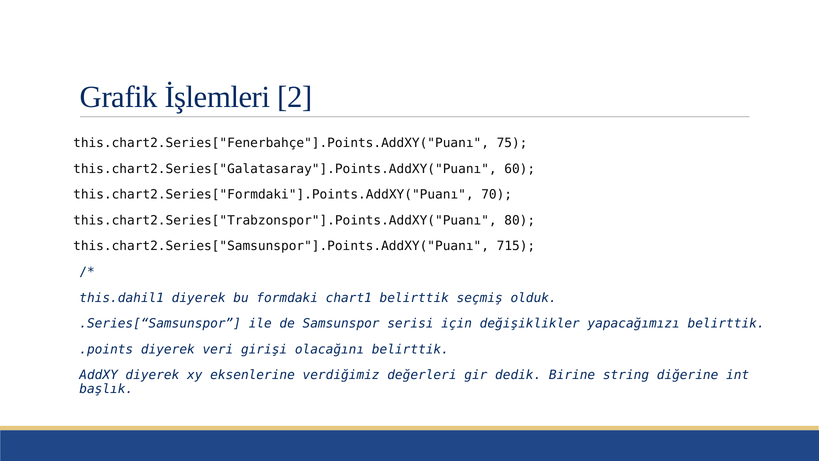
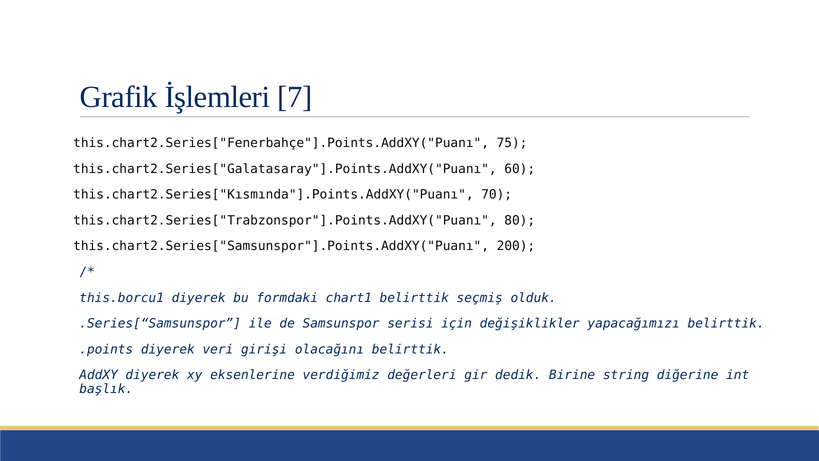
2: 2 -> 7
this.chart2.Series["Formdaki"].Points.AddXY("Puanı: this.chart2.Series["Formdaki"].Points.AddXY("Puanı -> this.chart2.Series["Kısmında"].Points.AddXY("Puanı
715: 715 -> 200
this.dahil1: this.dahil1 -> this.borcu1
